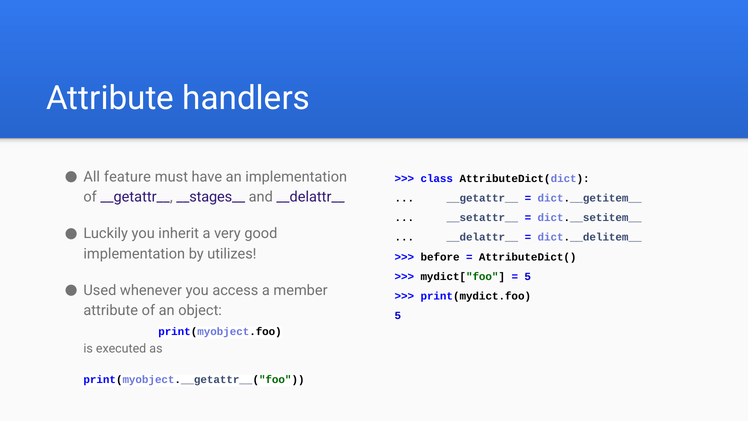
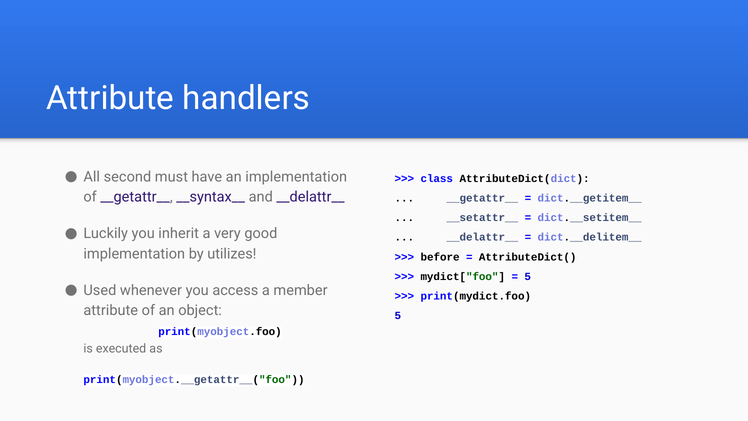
feature: feature -> second
__stages__: __stages__ -> __syntax__
